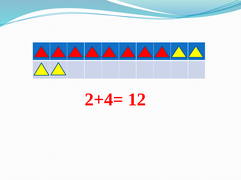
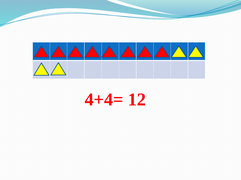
2+4=: 2+4= -> 4+4=
